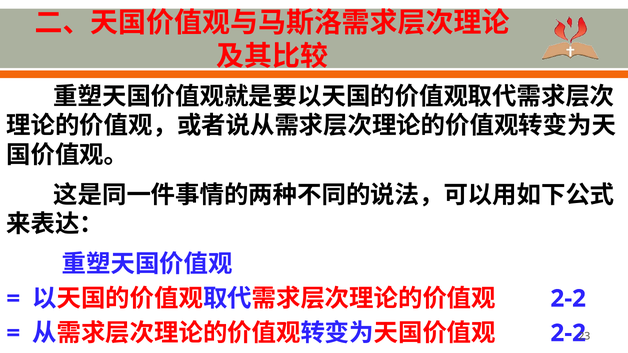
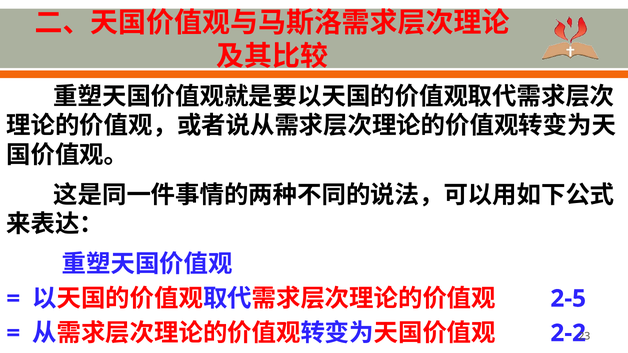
2-2 at (568, 299): 2-2 -> 2-5
